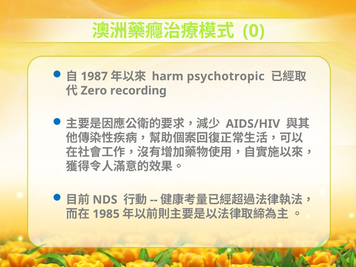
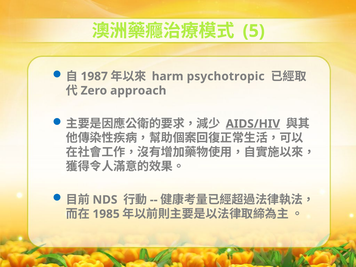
0: 0 -> 5
recording: recording -> approach
AIDS/HIV underline: none -> present
